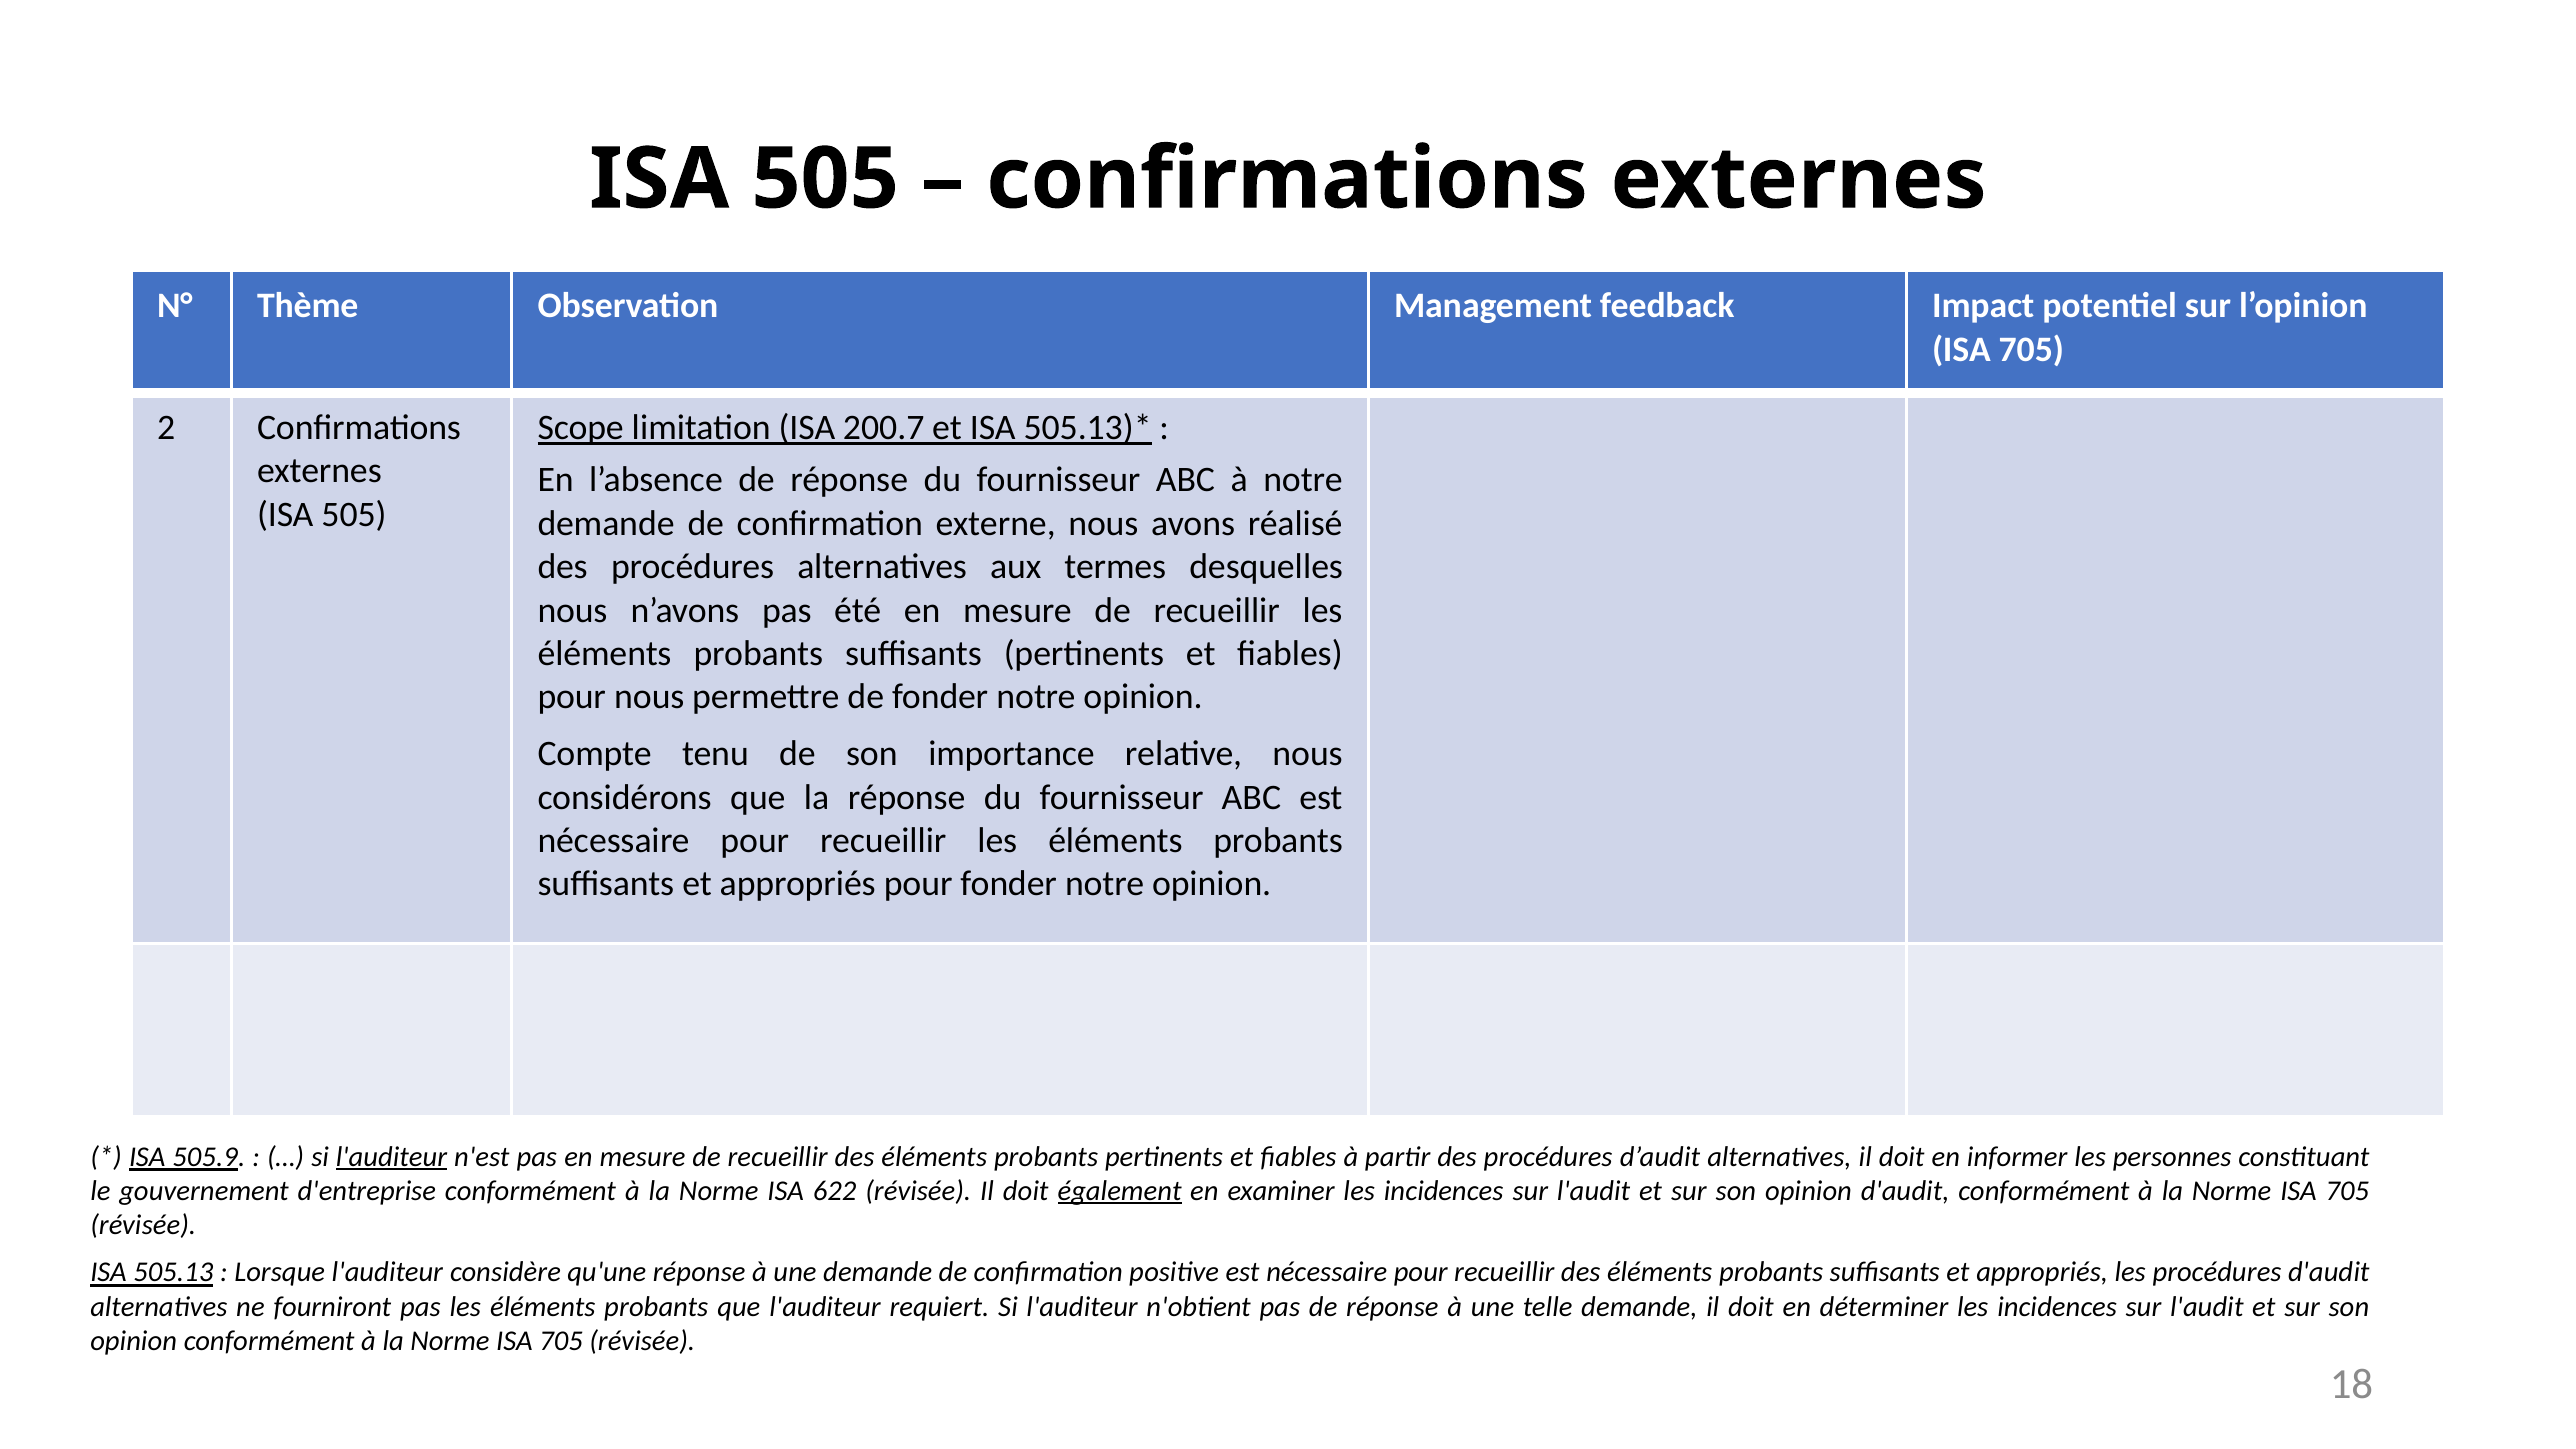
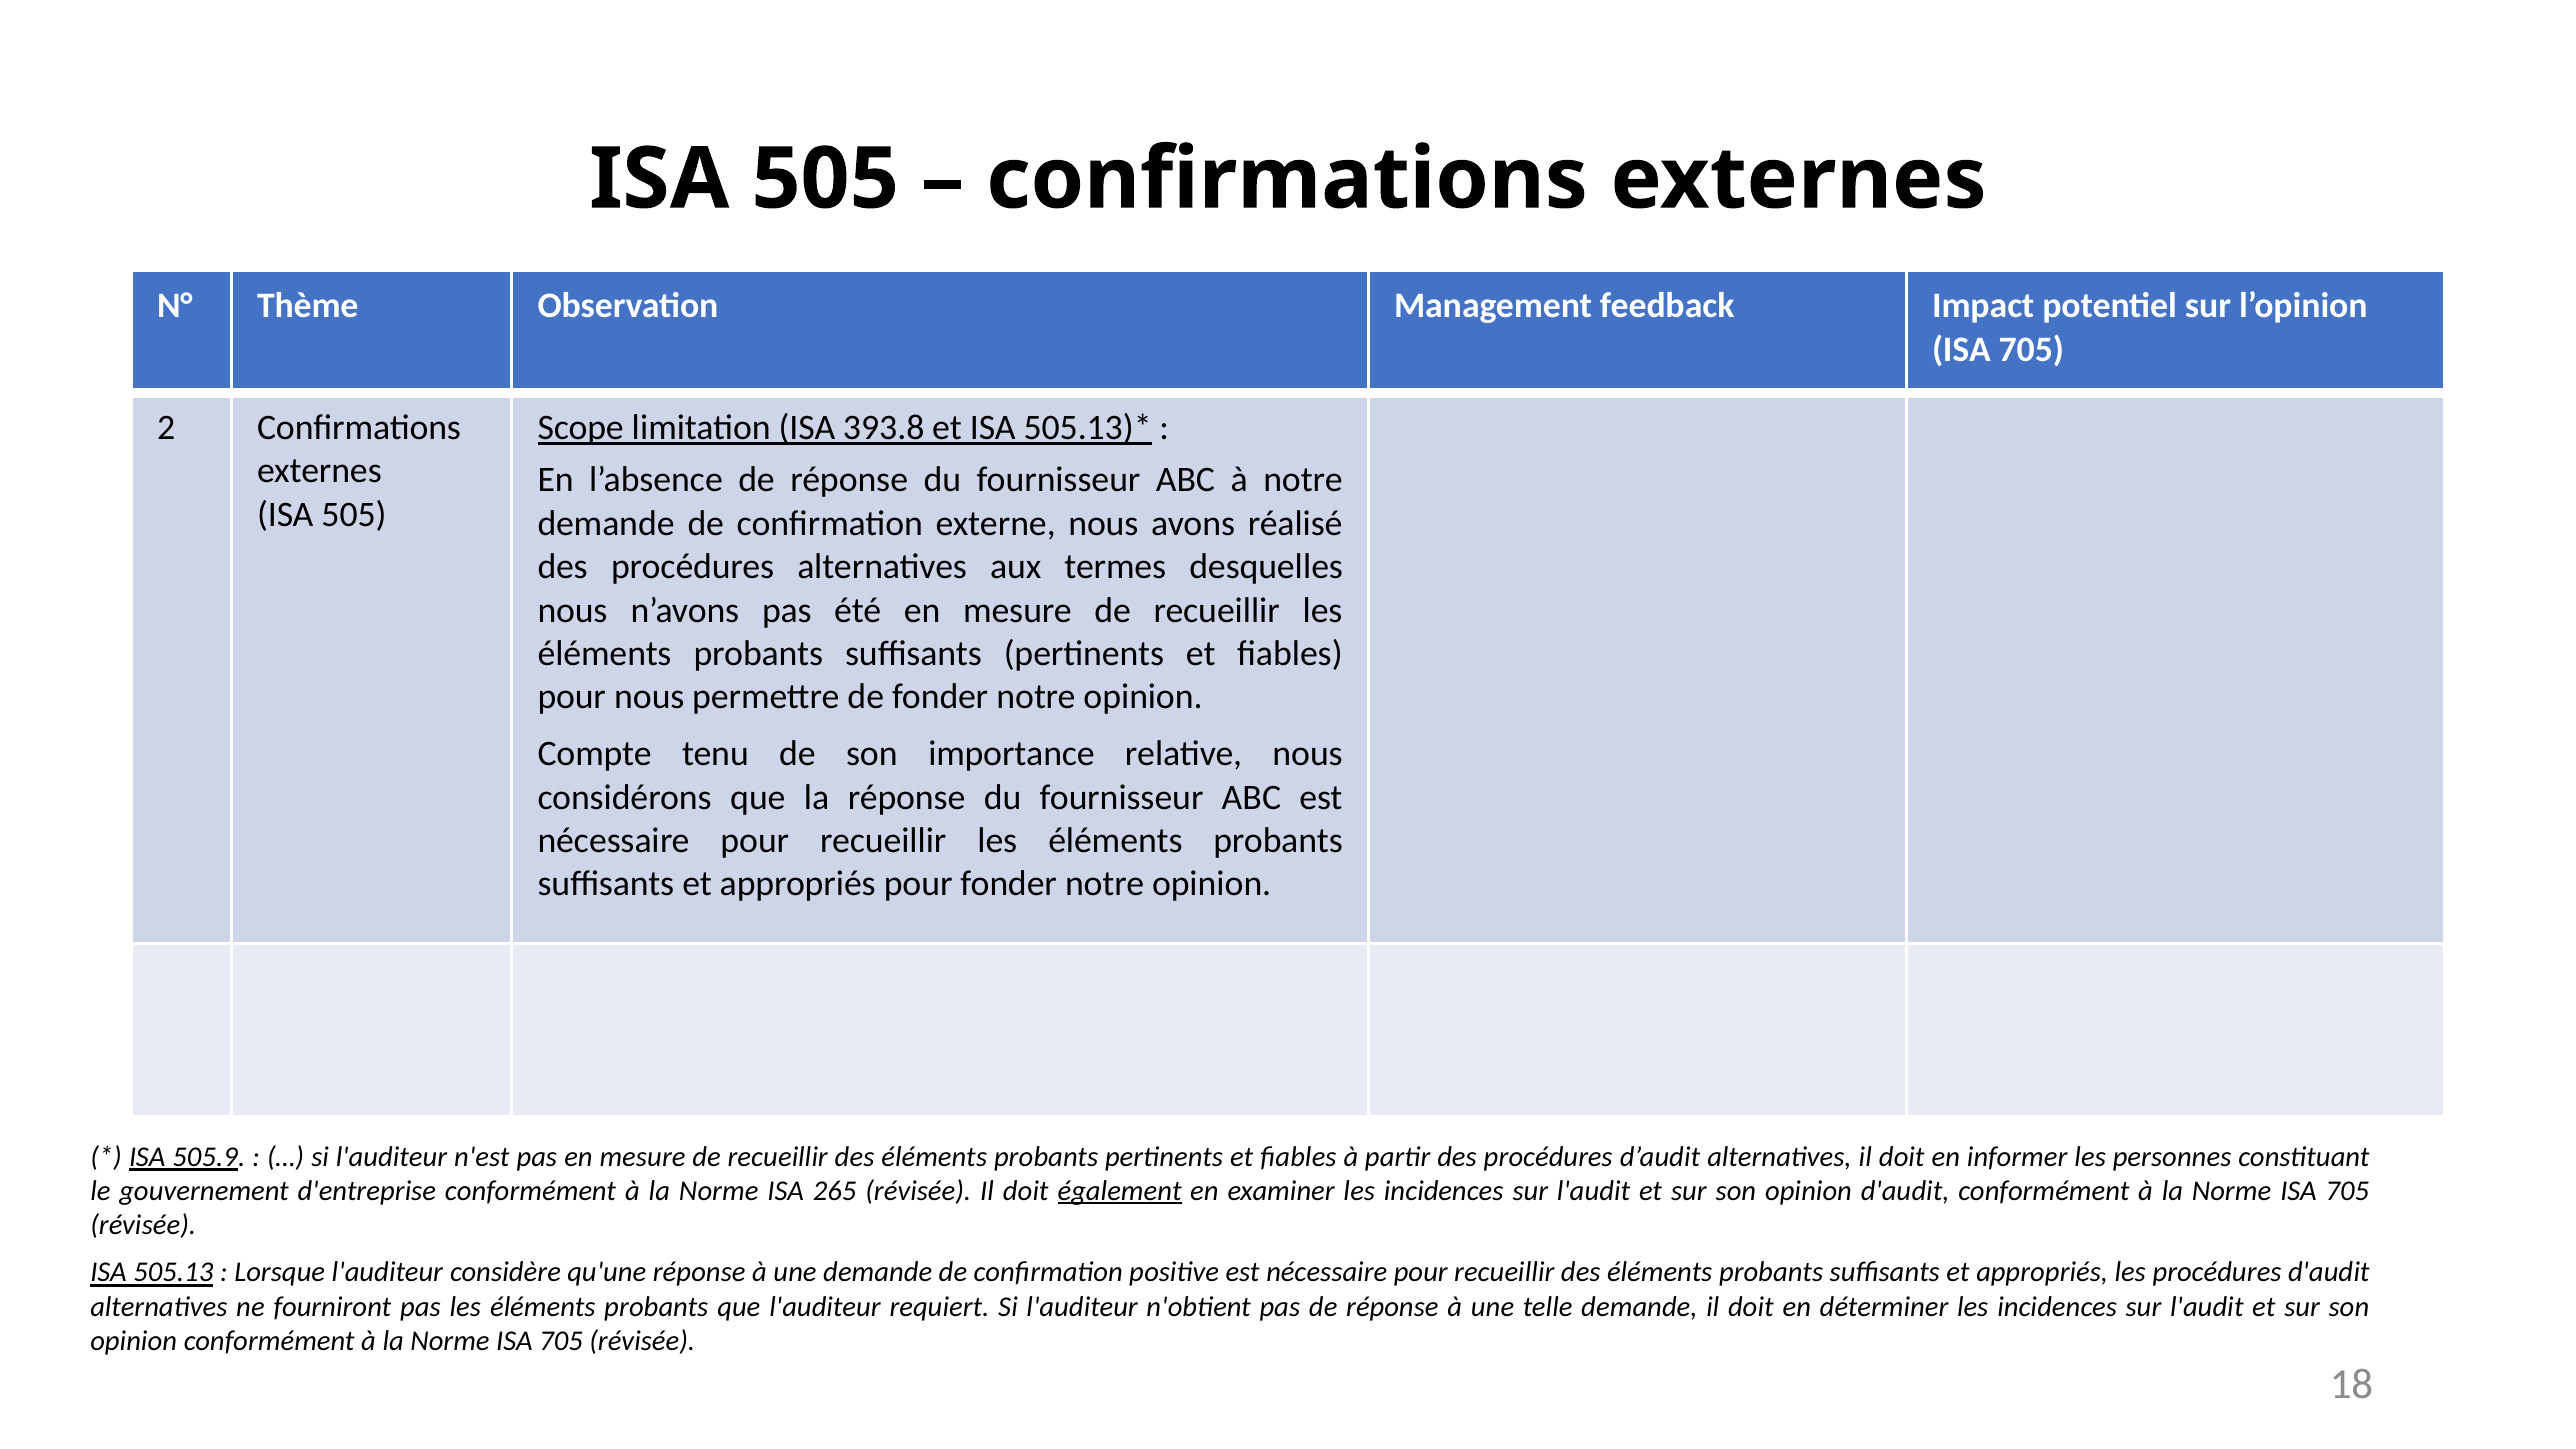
200.7: 200.7 -> 393.8
l'auditeur at (391, 1157) underline: present -> none
622: 622 -> 265
